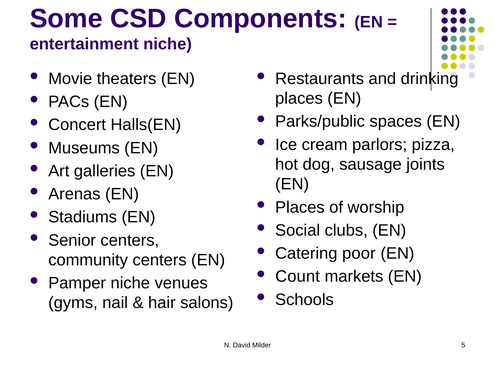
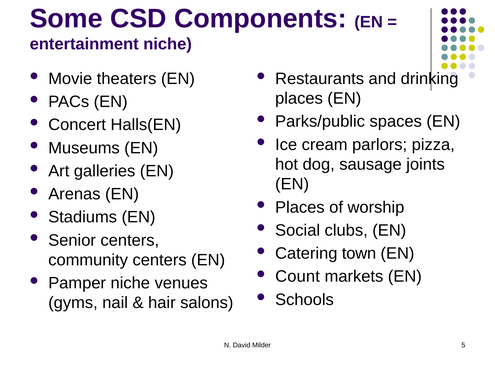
poor: poor -> town
